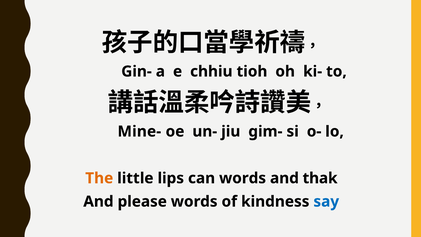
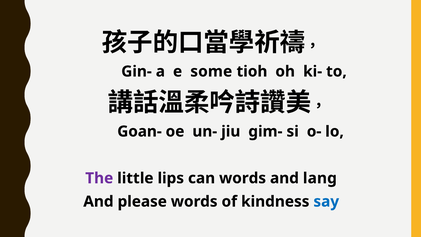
chhiu: chhiu -> some
Mine-: Mine- -> Goan-
The colour: orange -> purple
thak: thak -> lang
